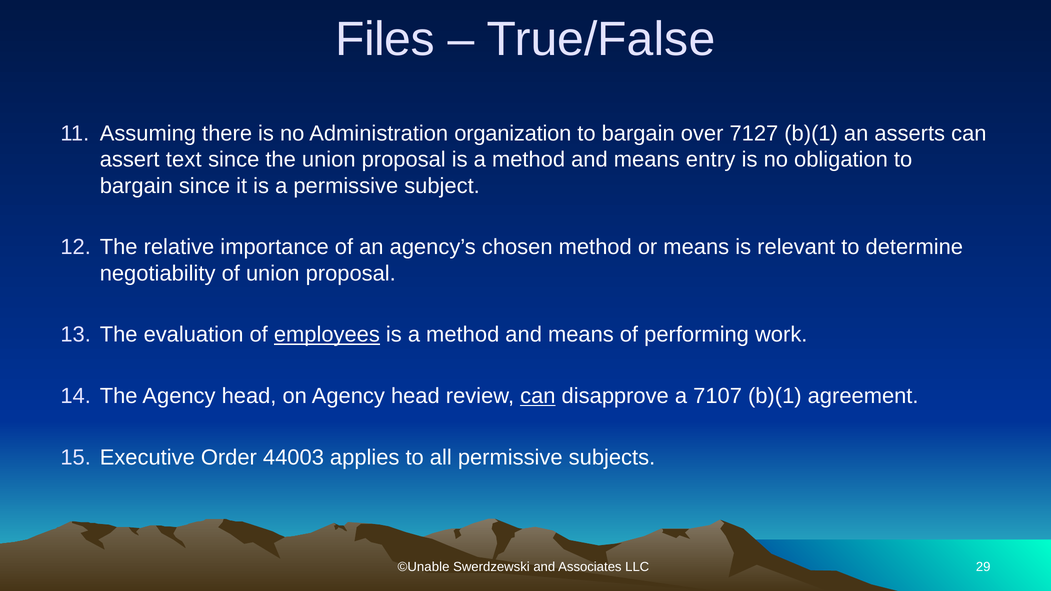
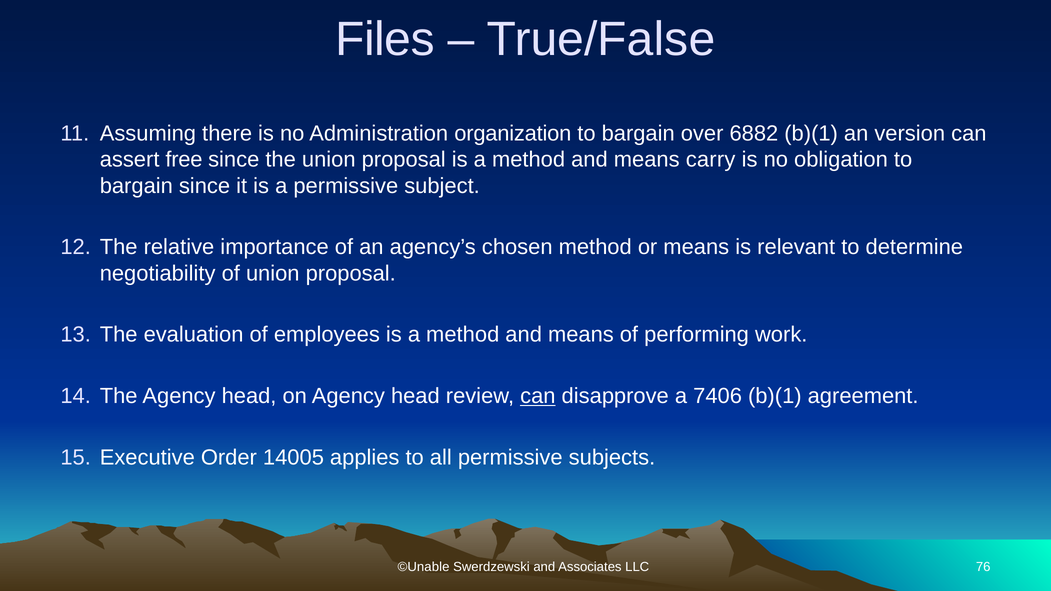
7127: 7127 -> 6882
asserts: asserts -> version
text: text -> free
entry: entry -> carry
employees underline: present -> none
7107: 7107 -> 7406
44003: 44003 -> 14005
29: 29 -> 76
